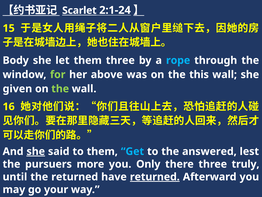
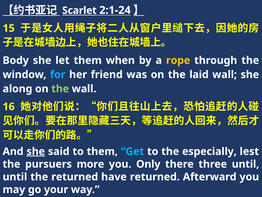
them three: three -> when
rope colour: light blue -> yellow
for colour: light green -> light blue
above: above -> friend
this: this -> laid
given: given -> along
answered: answered -> especially
three truly: truly -> until
returned at (155, 176) underline: present -> none
